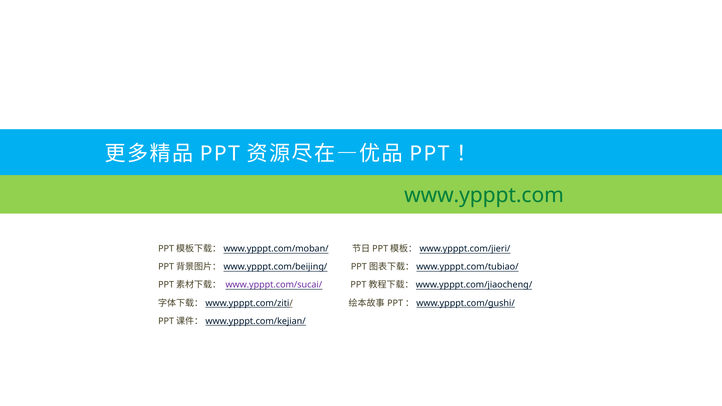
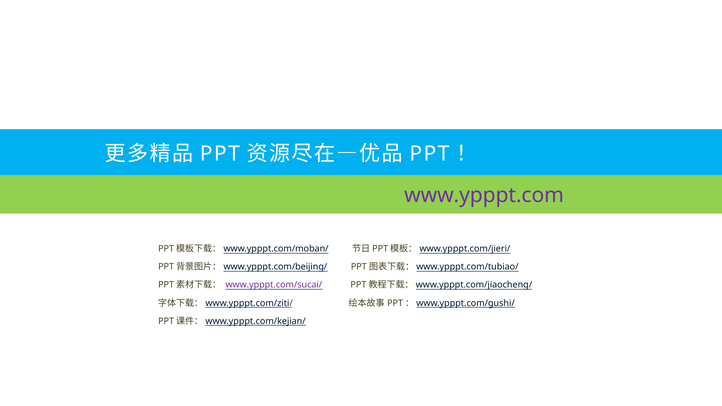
www.ypppt.com colour: green -> purple
